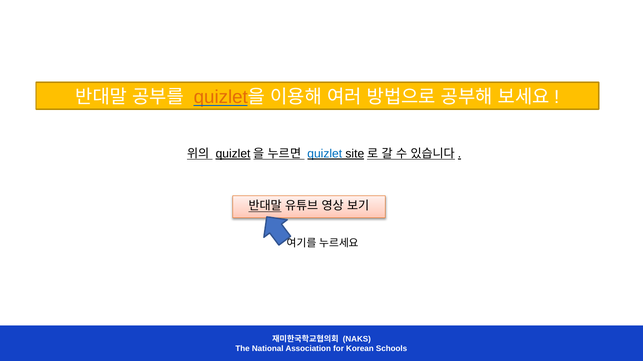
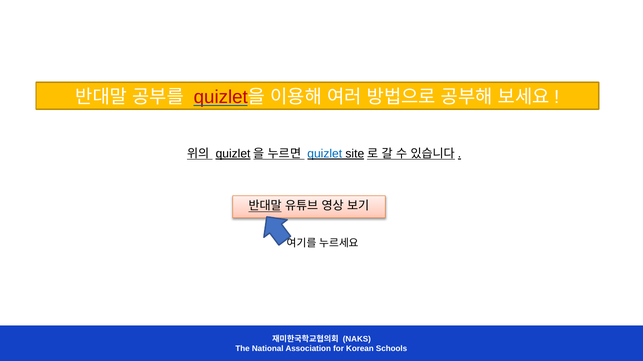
quizlet at (221, 97) colour: orange -> red
